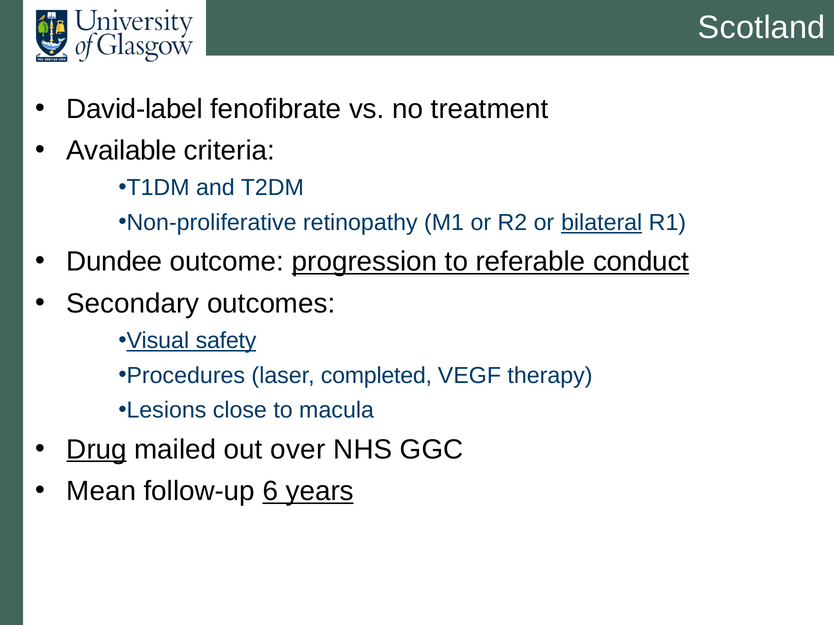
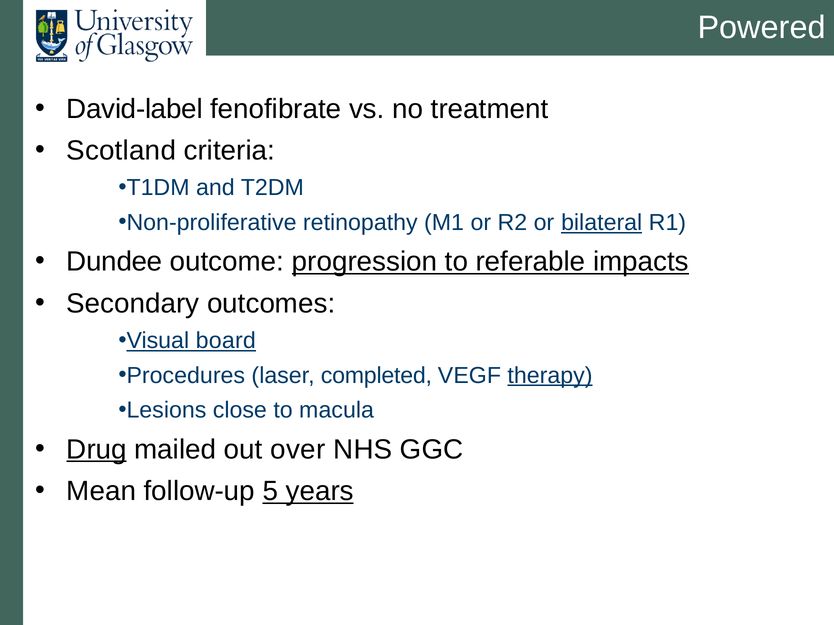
Scotland: Scotland -> Powered
Available: Available -> Scotland
conduct: conduct -> impacts
safety: safety -> board
therapy underline: none -> present
6: 6 -> 5
